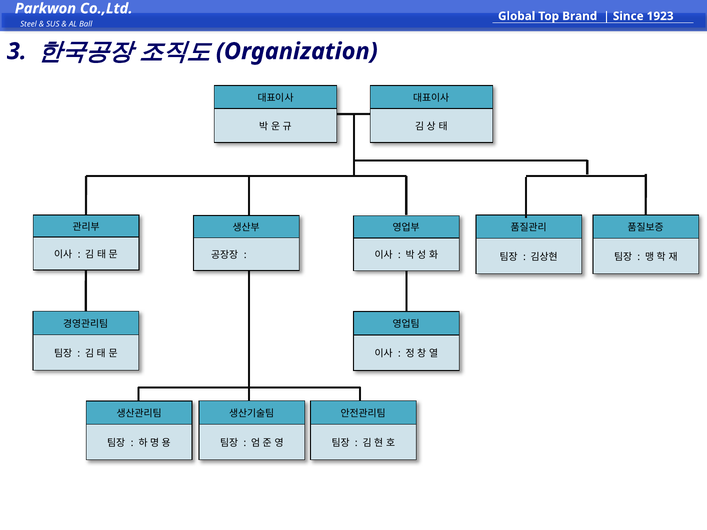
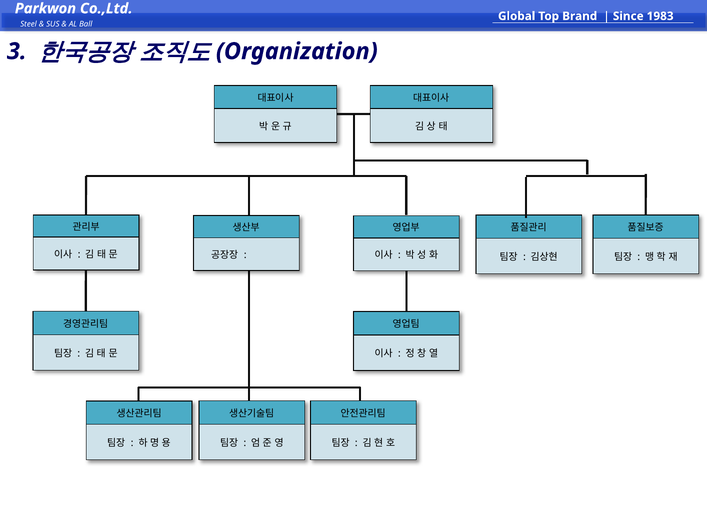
1923: 1923 -> 1983
